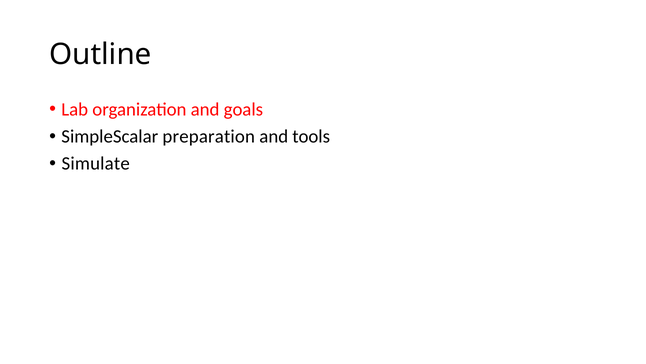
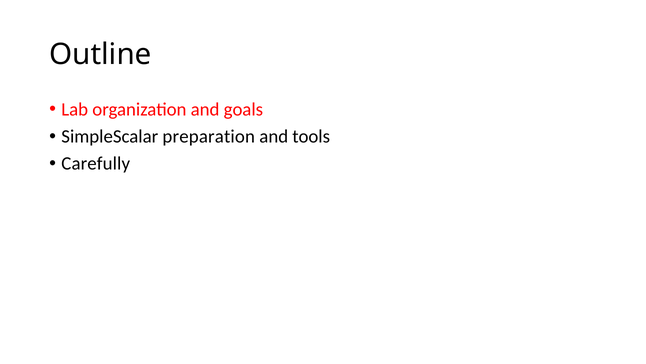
Simulate: Simulate -> Carefully
